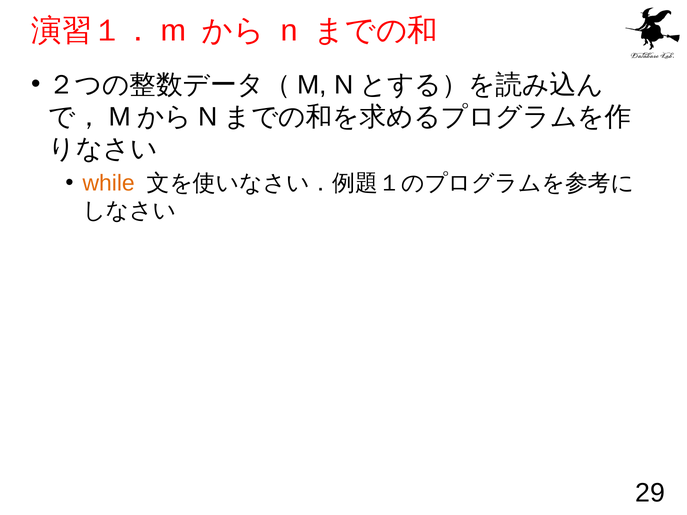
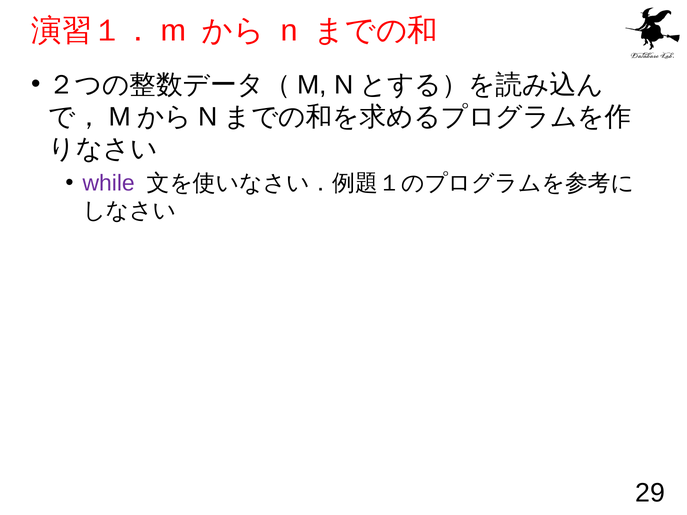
while colour: orange -> purple
